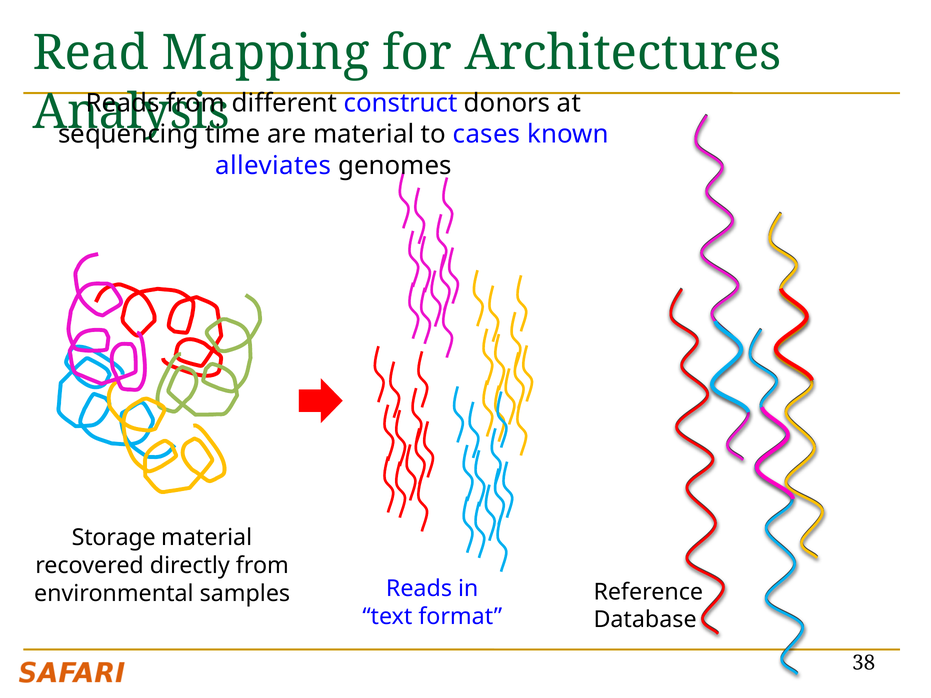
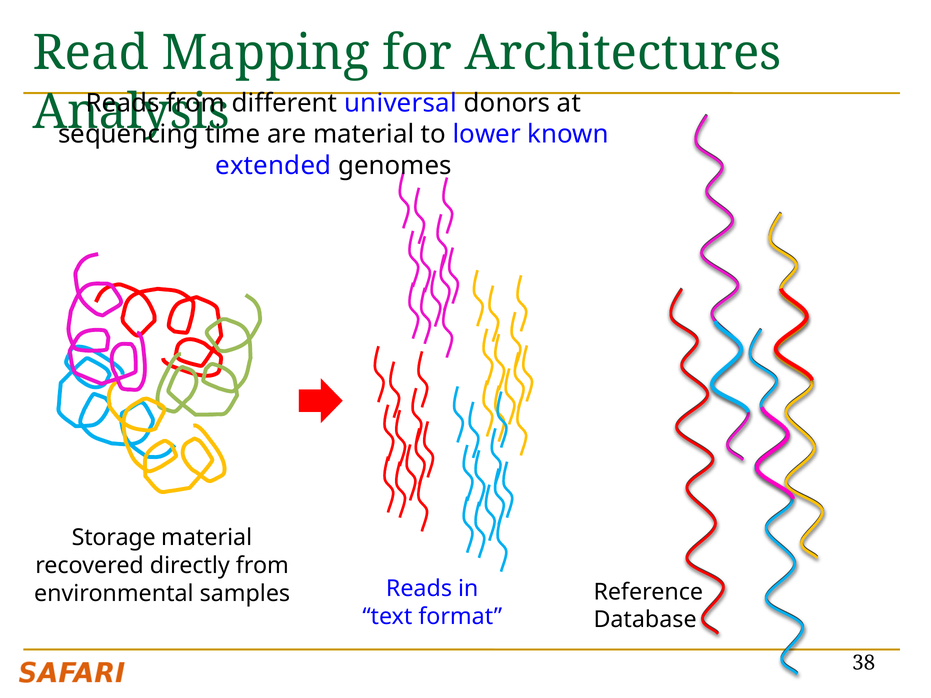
construct: construct -> universal
cases: cases -> lower
alleviates: alleviates -> extended
